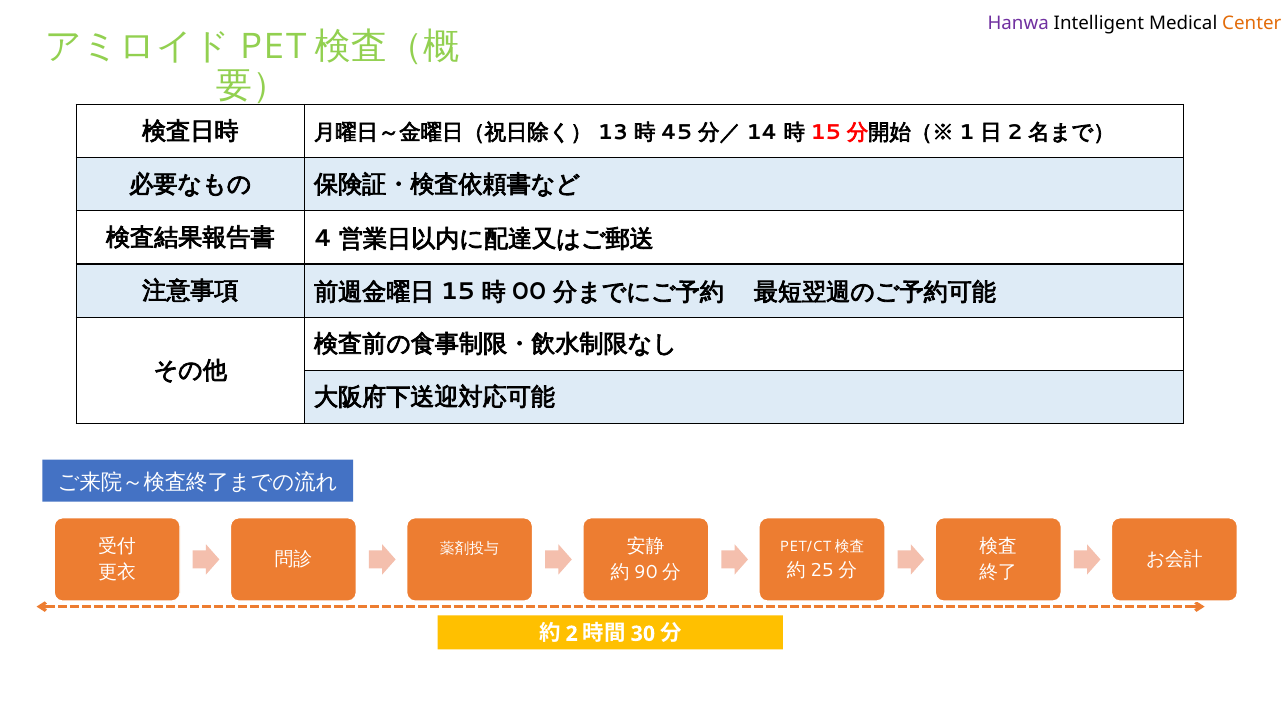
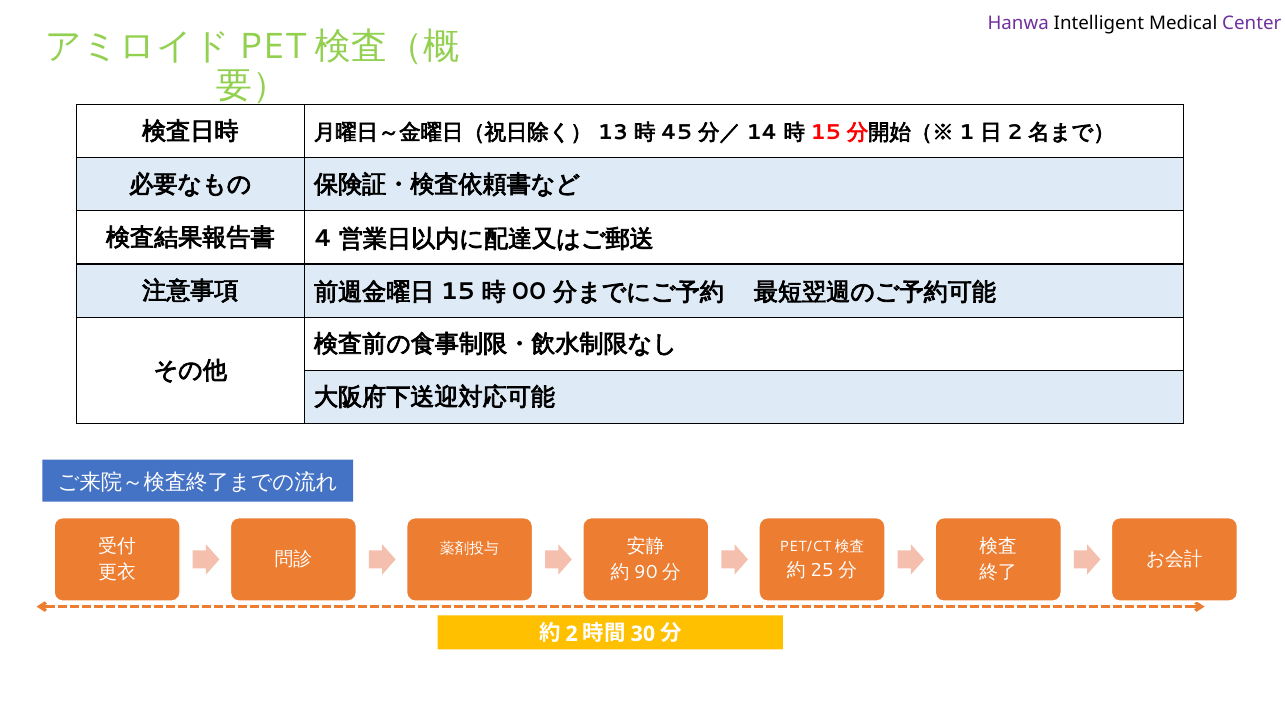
Center colour: orange -> purple
